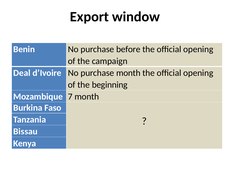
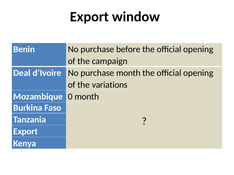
beginning: beginning -> variations
7: 7 -> 0
Bissau at (25, 132): Bissau -> Export
